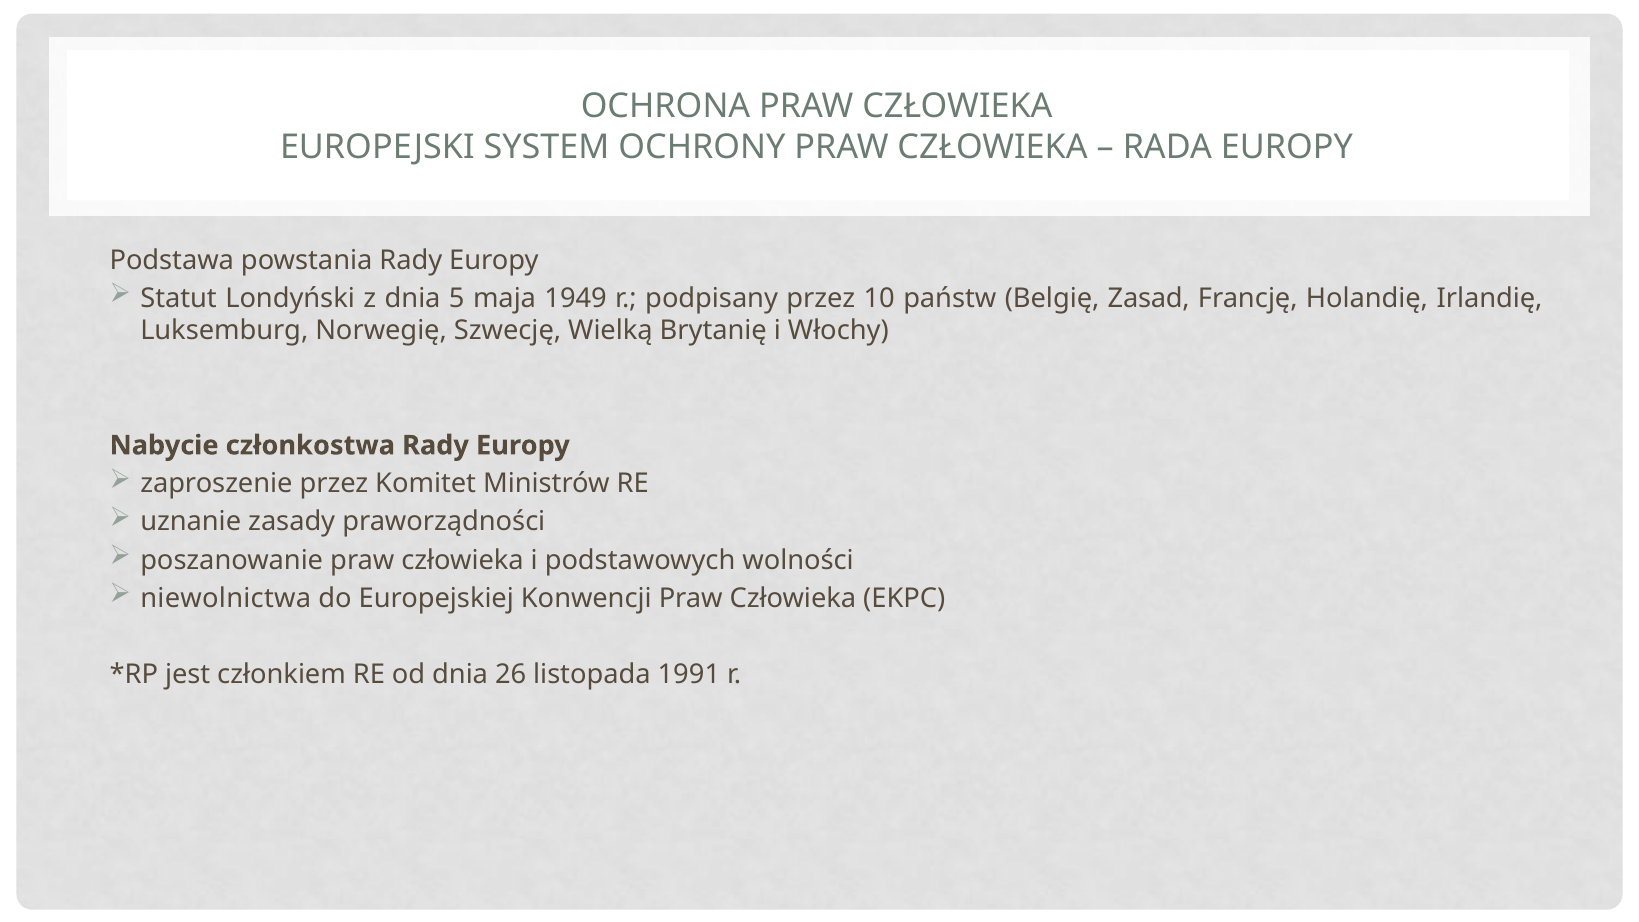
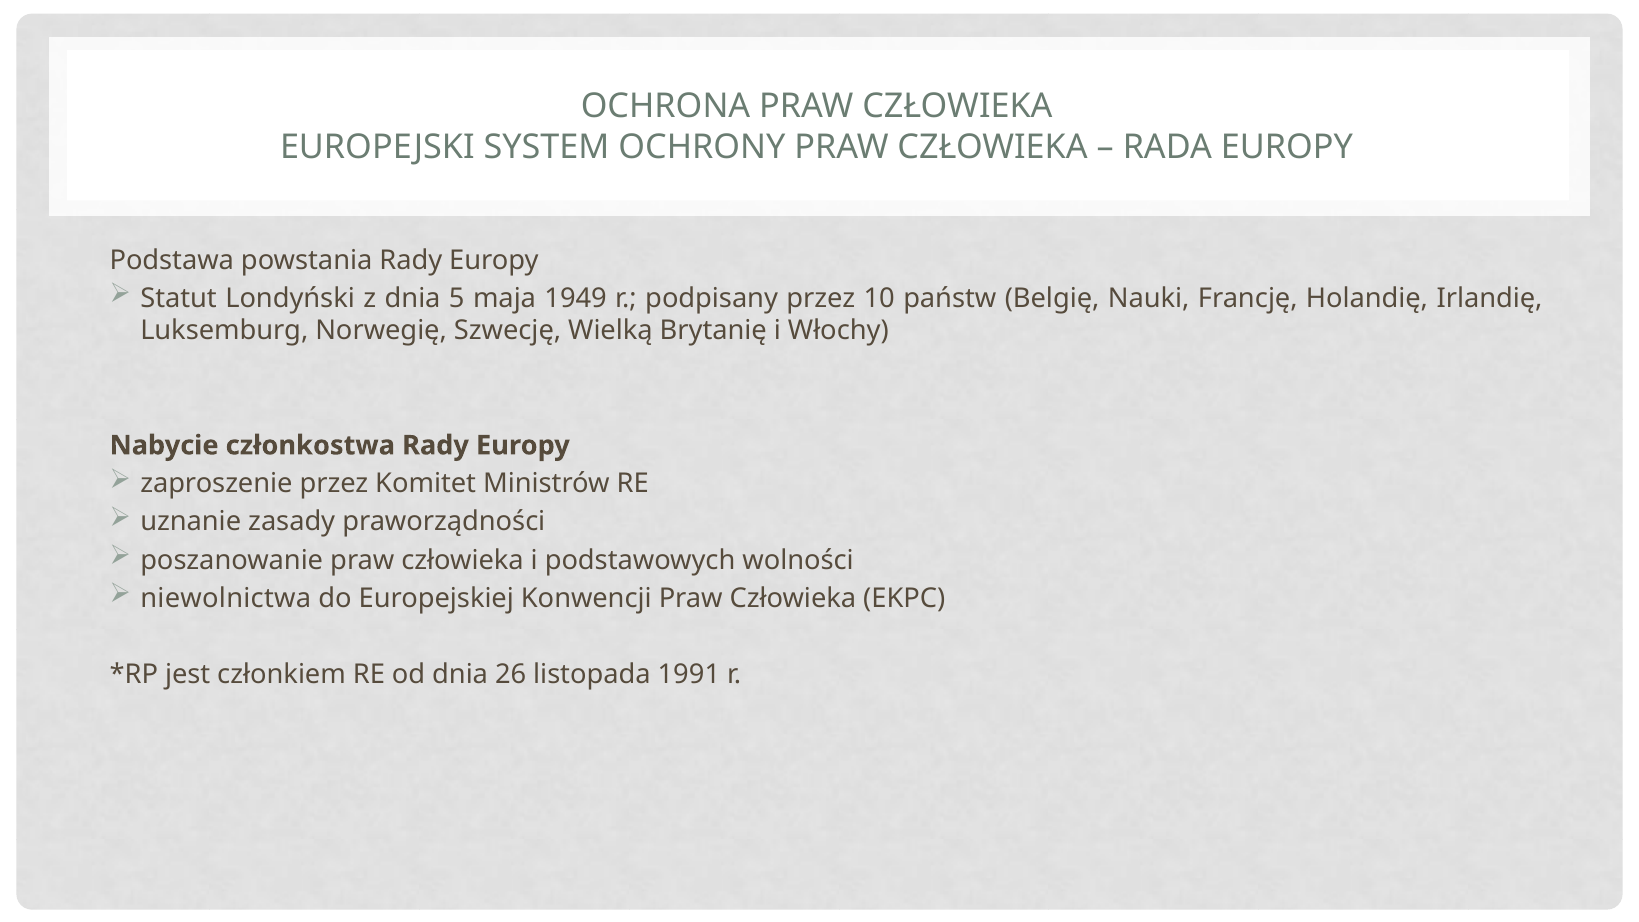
Zasad: Zasad -> Nauki
